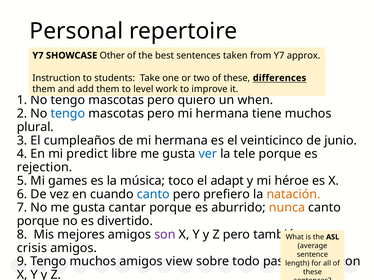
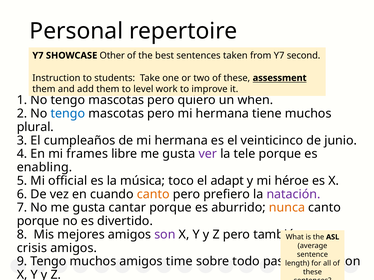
approx: approx -> second
differences: differences -> assessment
predict: predict -> frames
ver colour: blue -> purple
rejection: rejection -> enabling
games: games -> official
canto at (153, 195) colour: blue -> orange
natación colour: orange -> purple
view: view -> time
